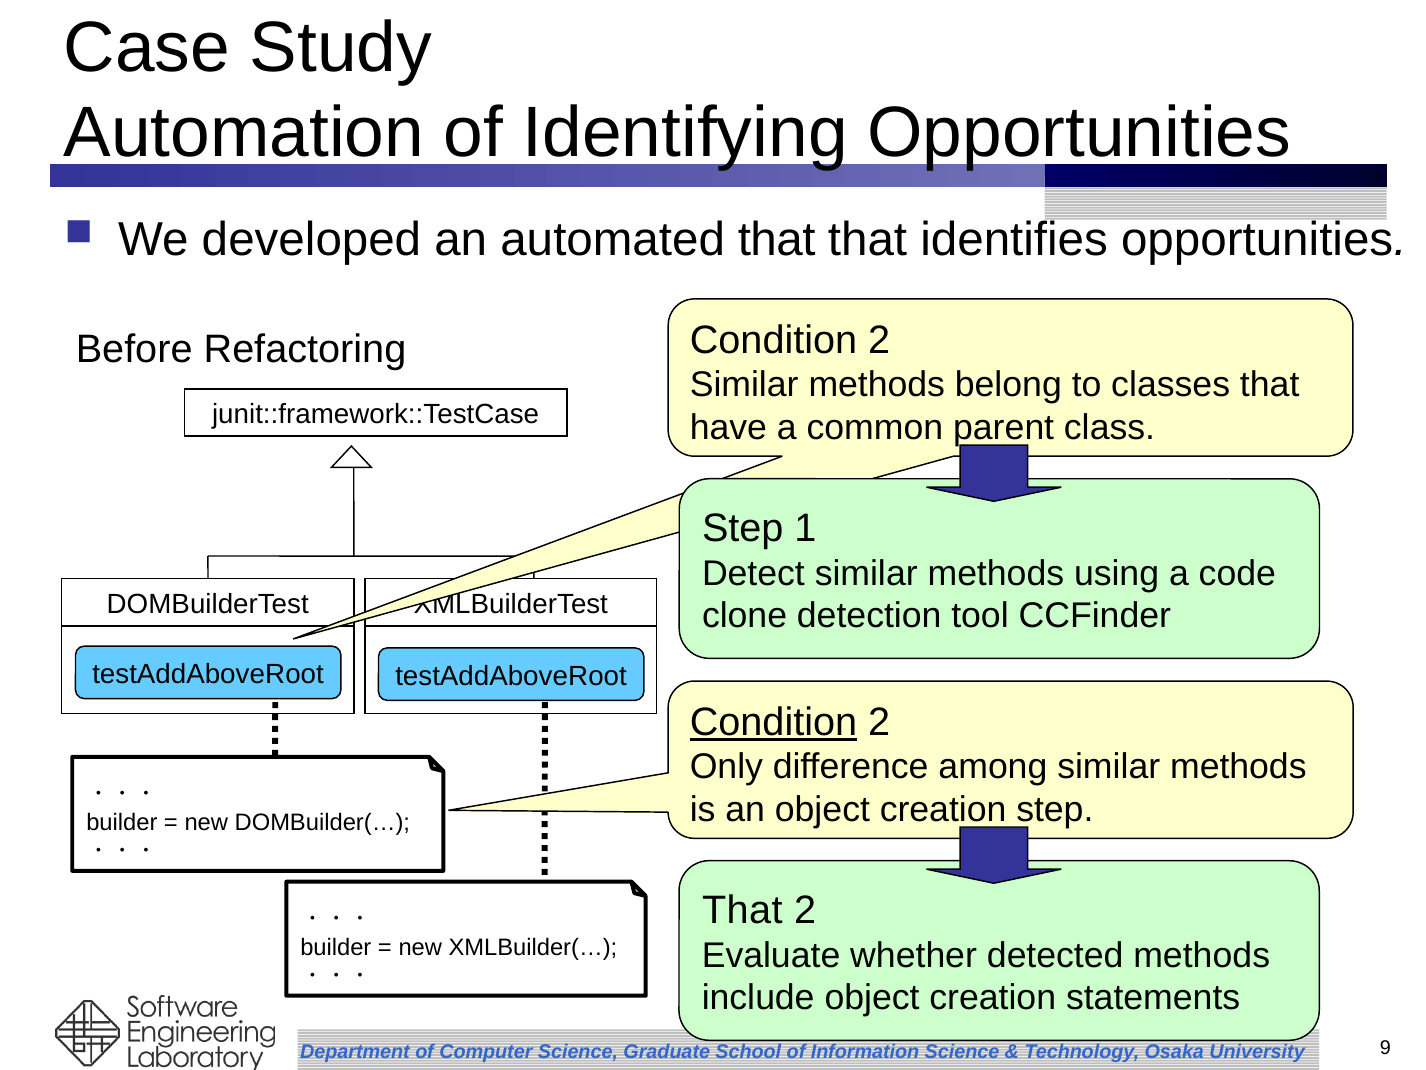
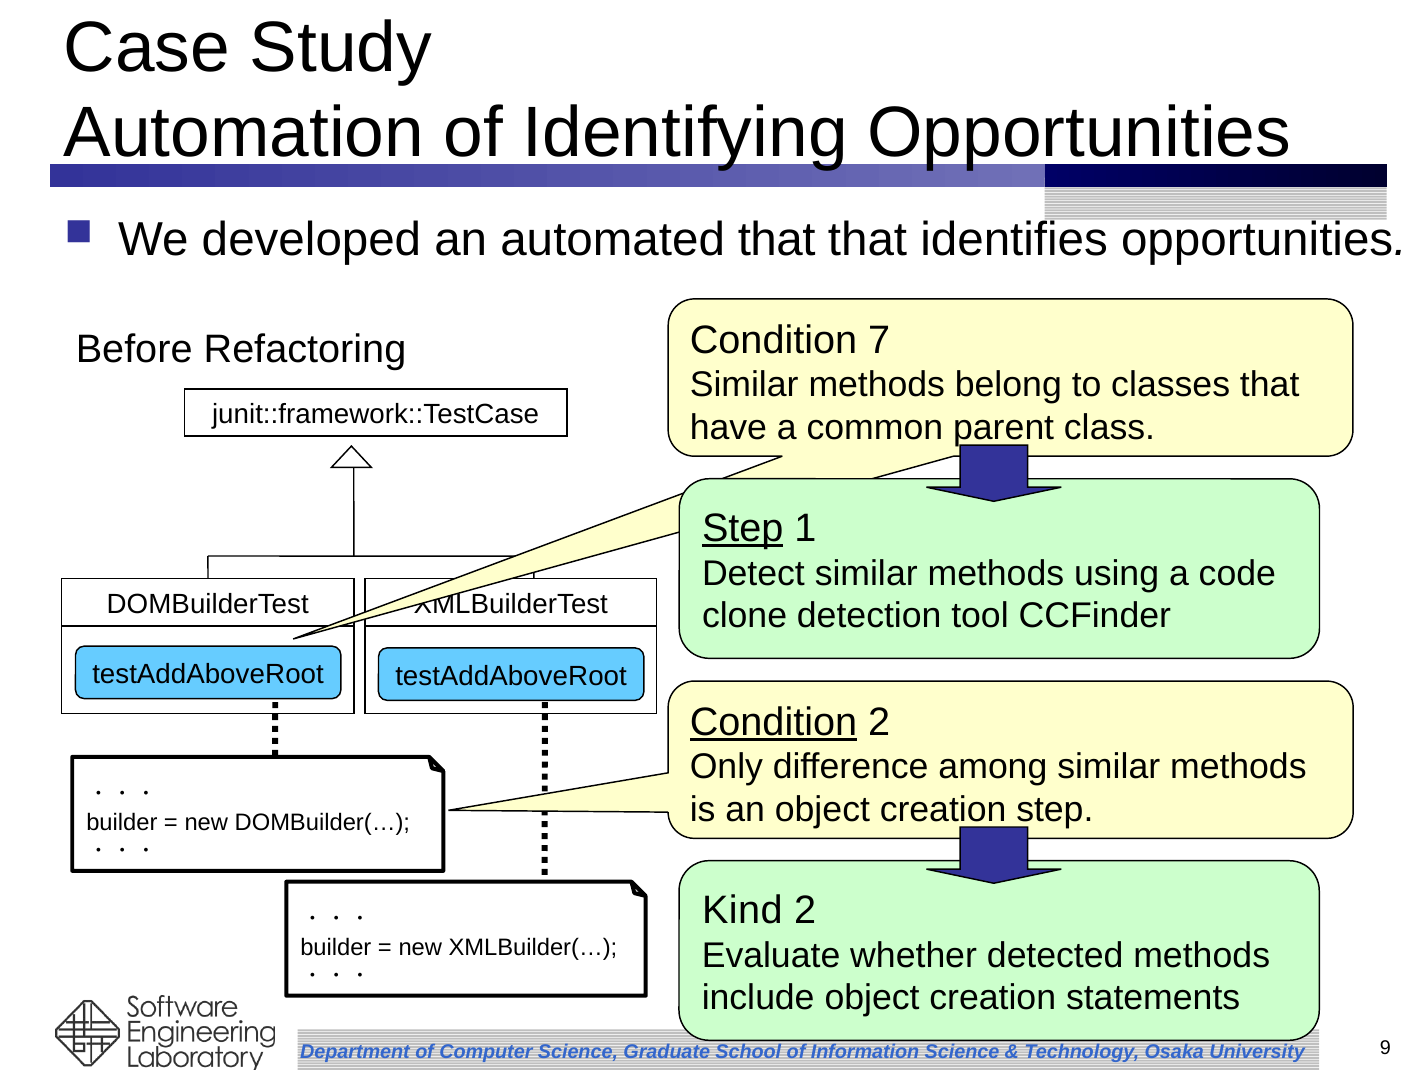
2 at (879, 340): 2 -> 7
Step at (743, 528) underline: none -> present
That at (742, 910): That -> Kind
